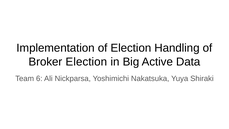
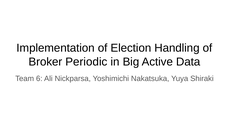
Broker Election: Election -> Periodic
